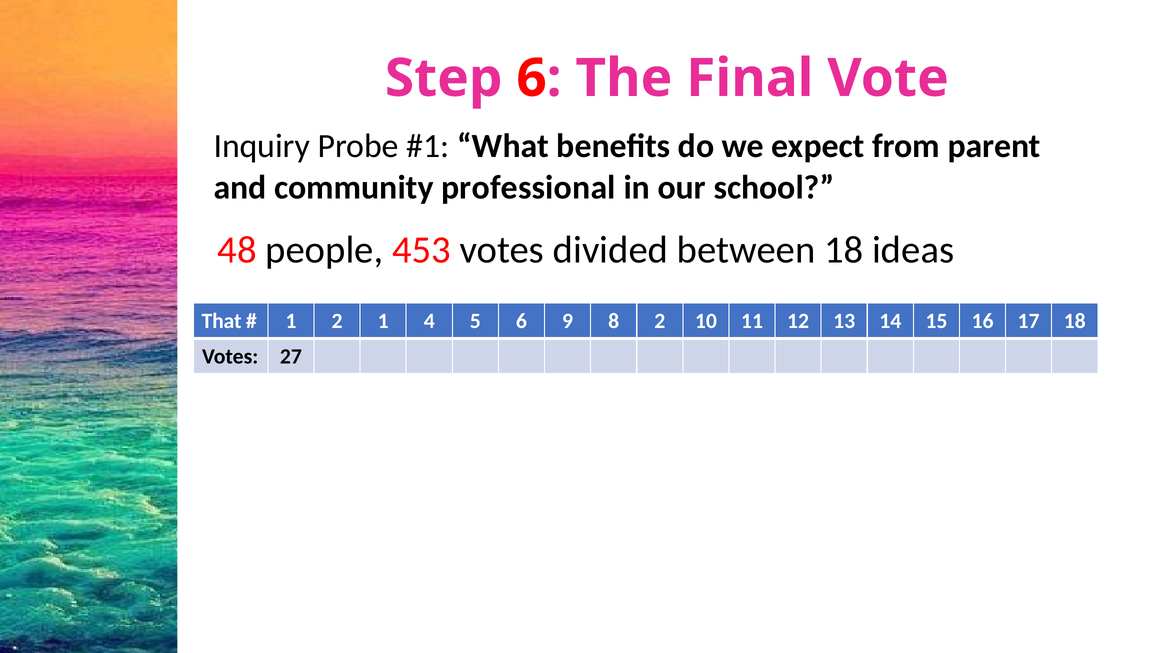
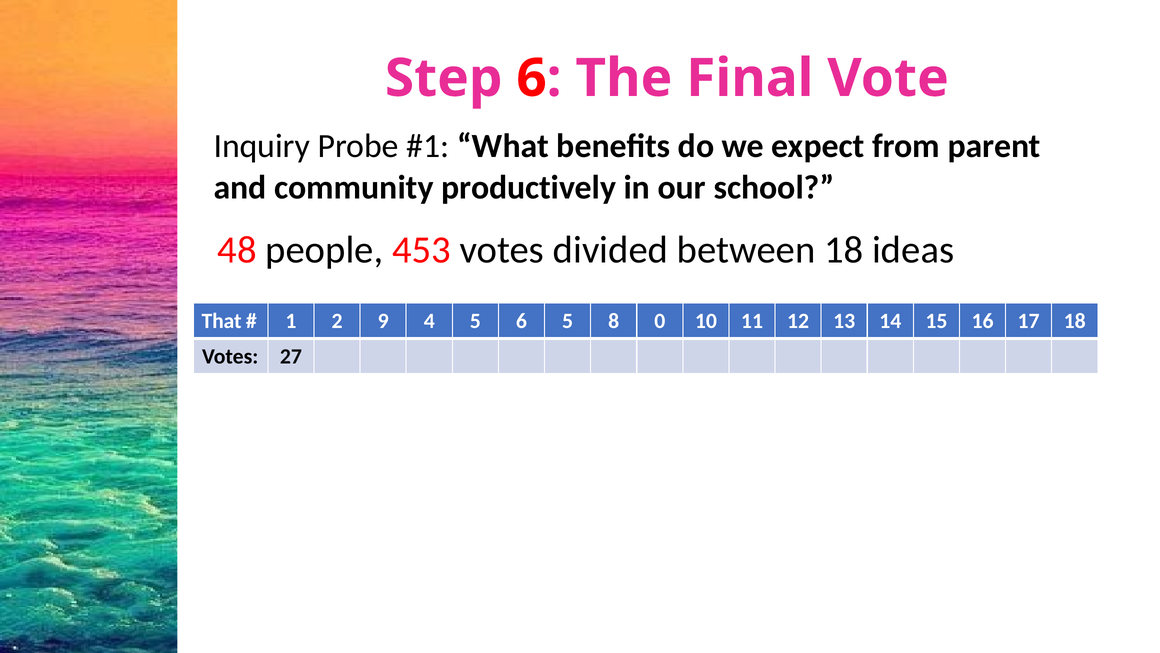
professional: professional -> productively
2 1: 1 -> 9
6 9: 9 -> 5
8 2: 2 -> 0
